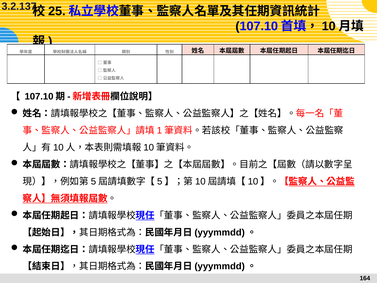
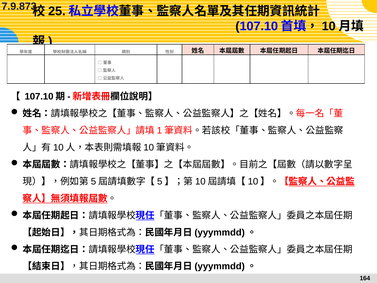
3.2.137: 3.2.137 -> 7.9.873
